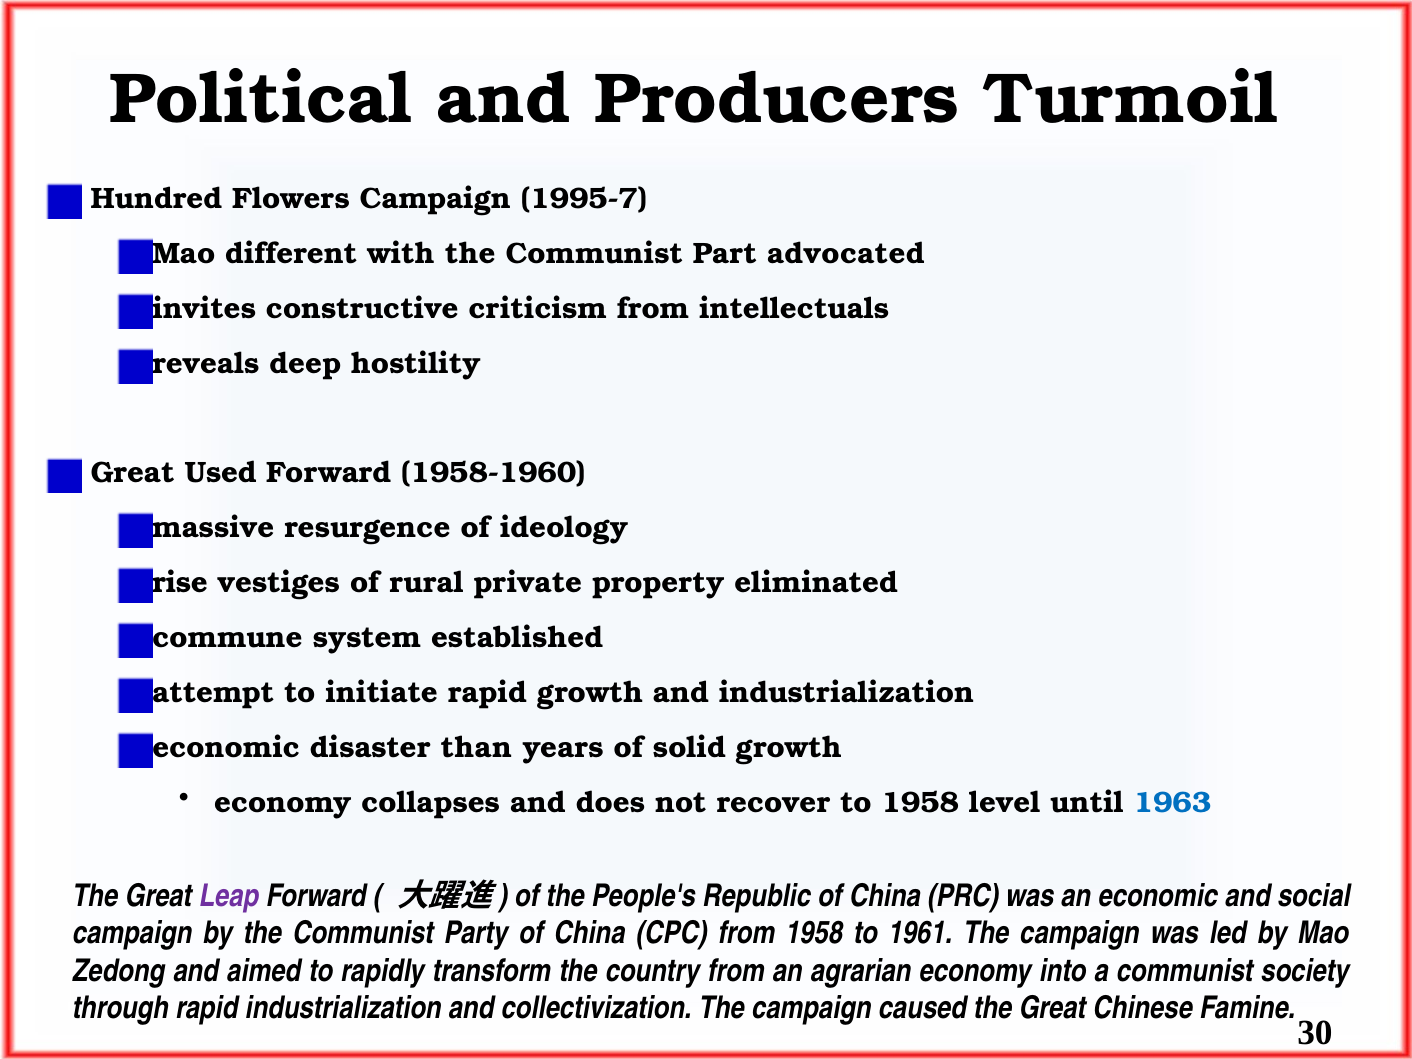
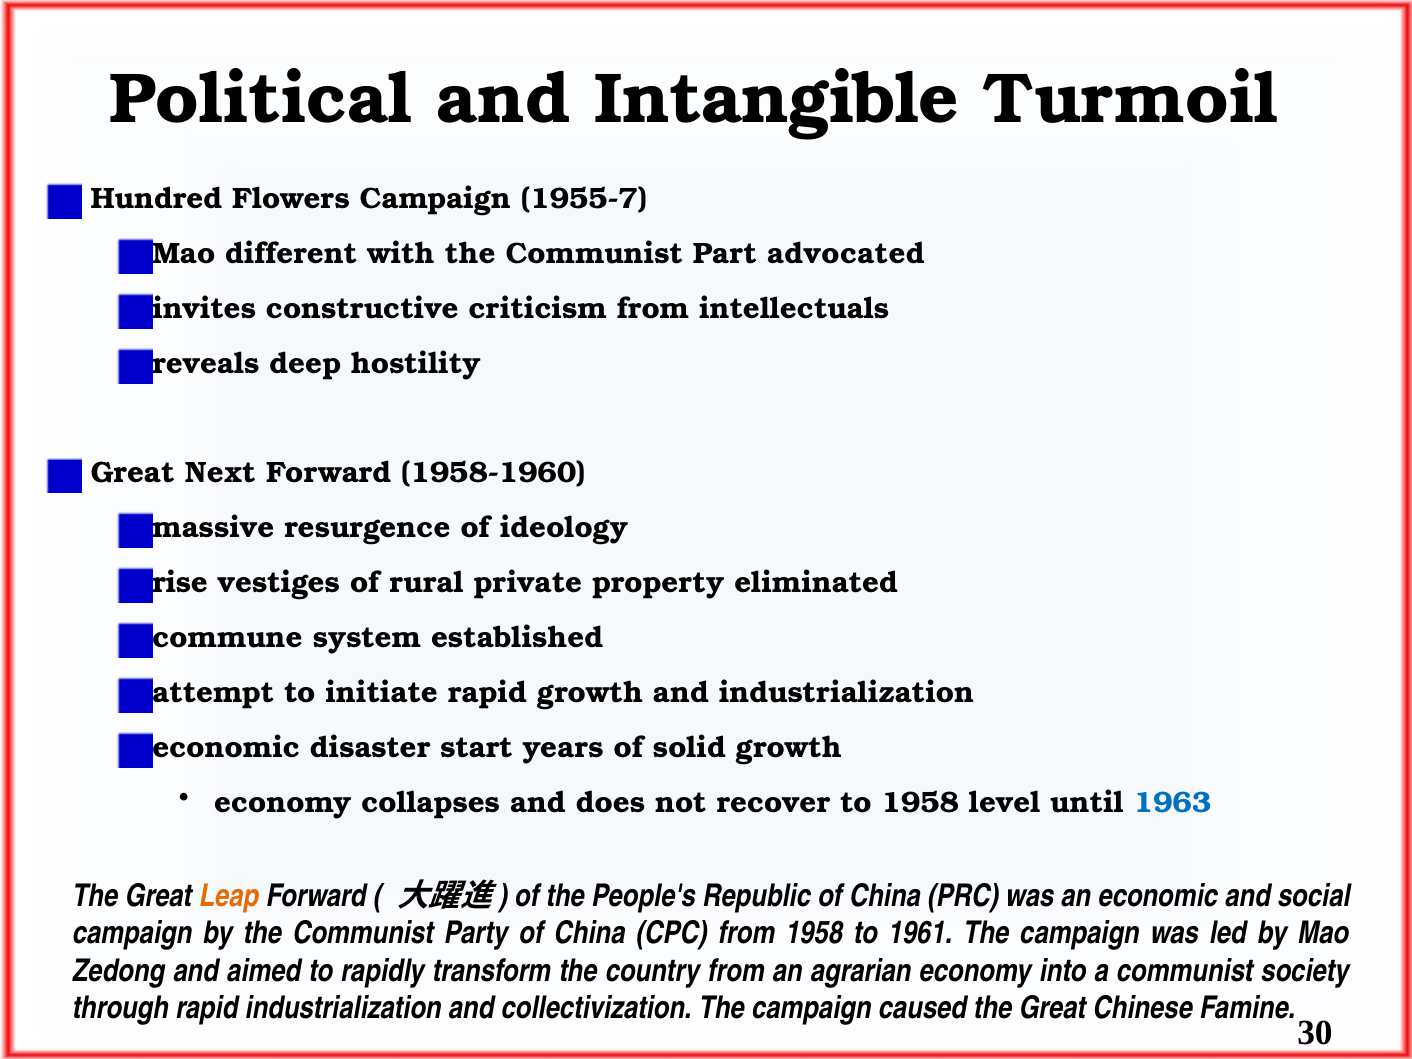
Producers: Producers -> Intangible
1995-7: 1995-7 -> 1955-7
Used: Used -> Next
than: than -> start
Leap colour: purple -> orange
